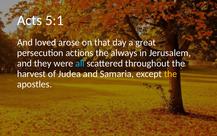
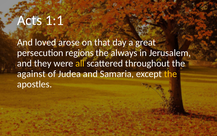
5:1: 5:1 -> 1:1
actions: actions -> regions
all colour: light blue -> yellow
harvest: harvest -> against
